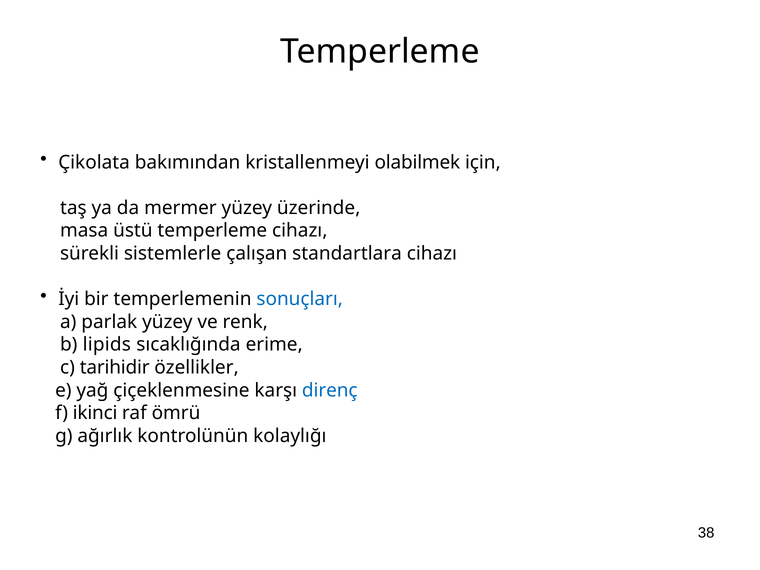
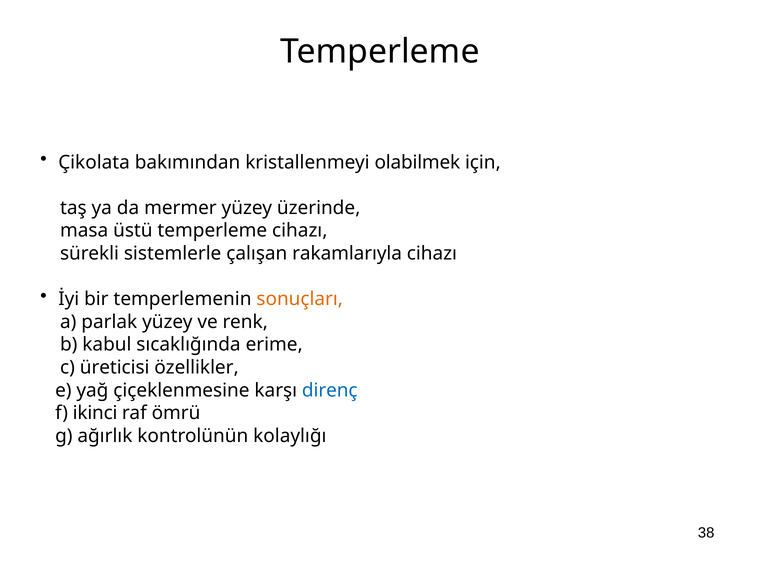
standartlara: standartlara -> rakamlarıyla
sonuçları colour: blue -> orange
lipids: lipids -> kabul
tarihidir: tarihidir -> üreticisi
